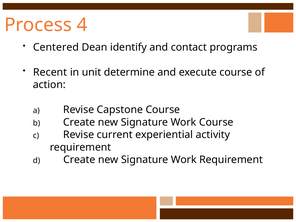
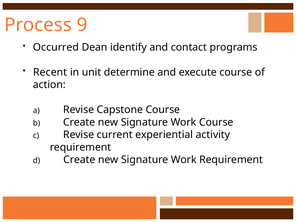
4: 4 -> 9
Centered: Centered -> Occurred
